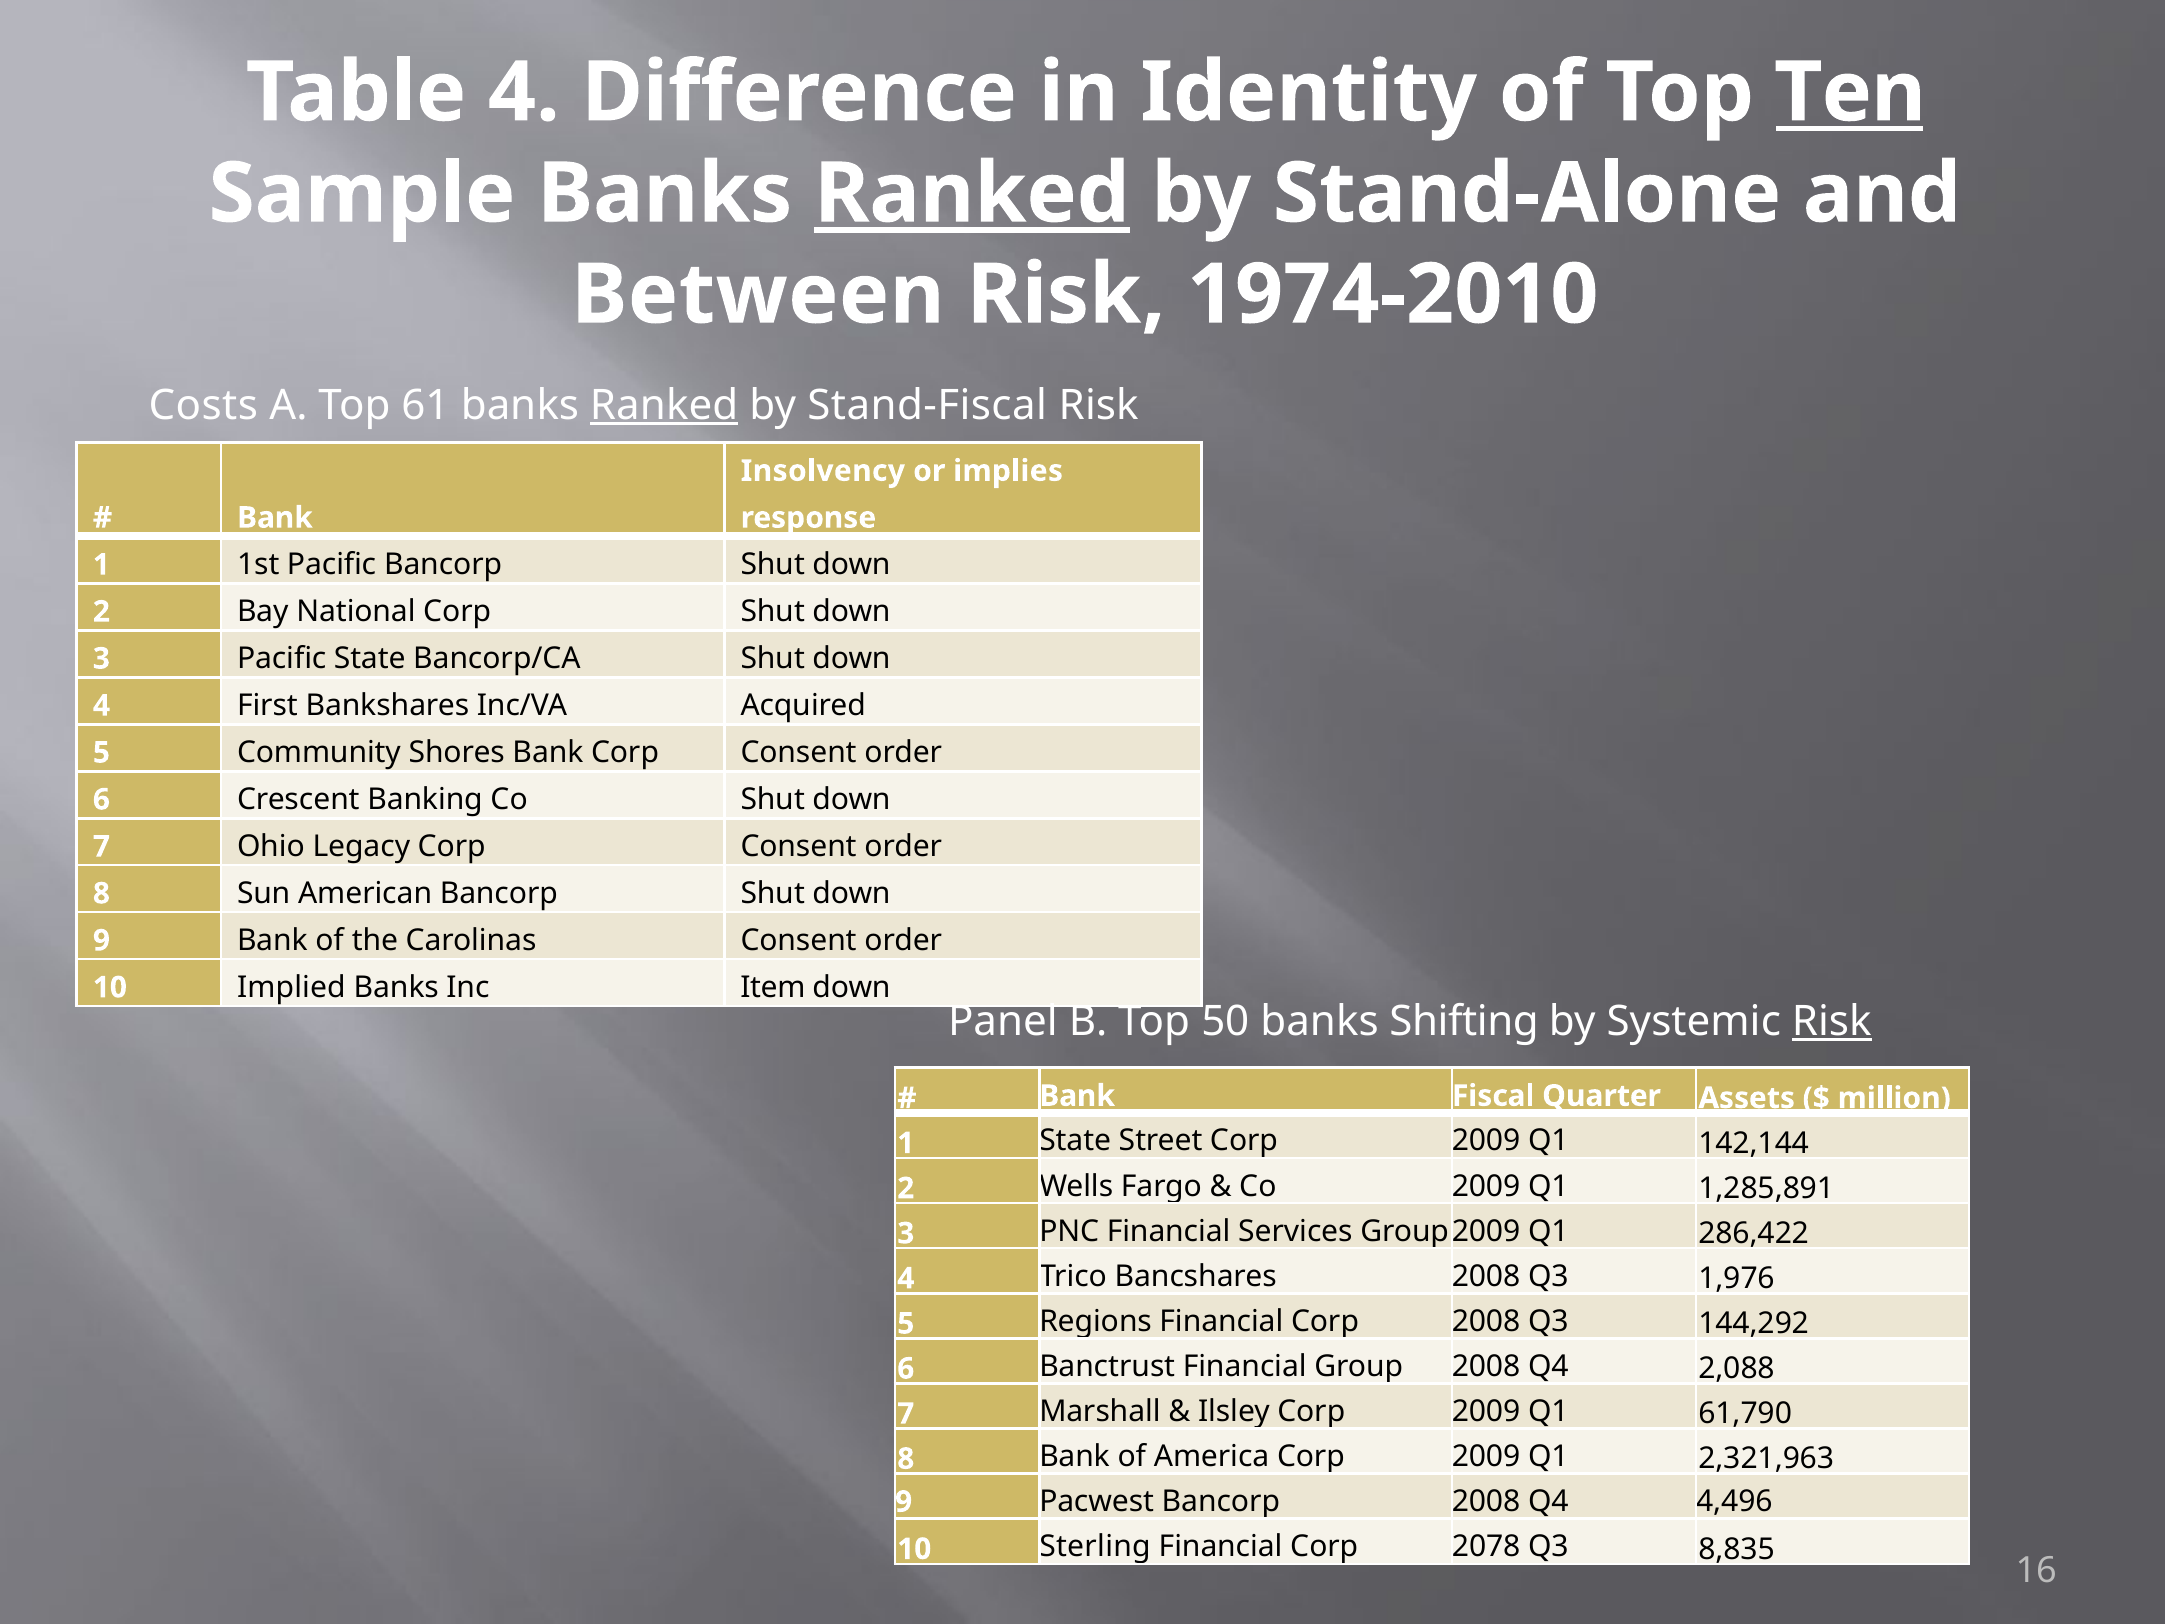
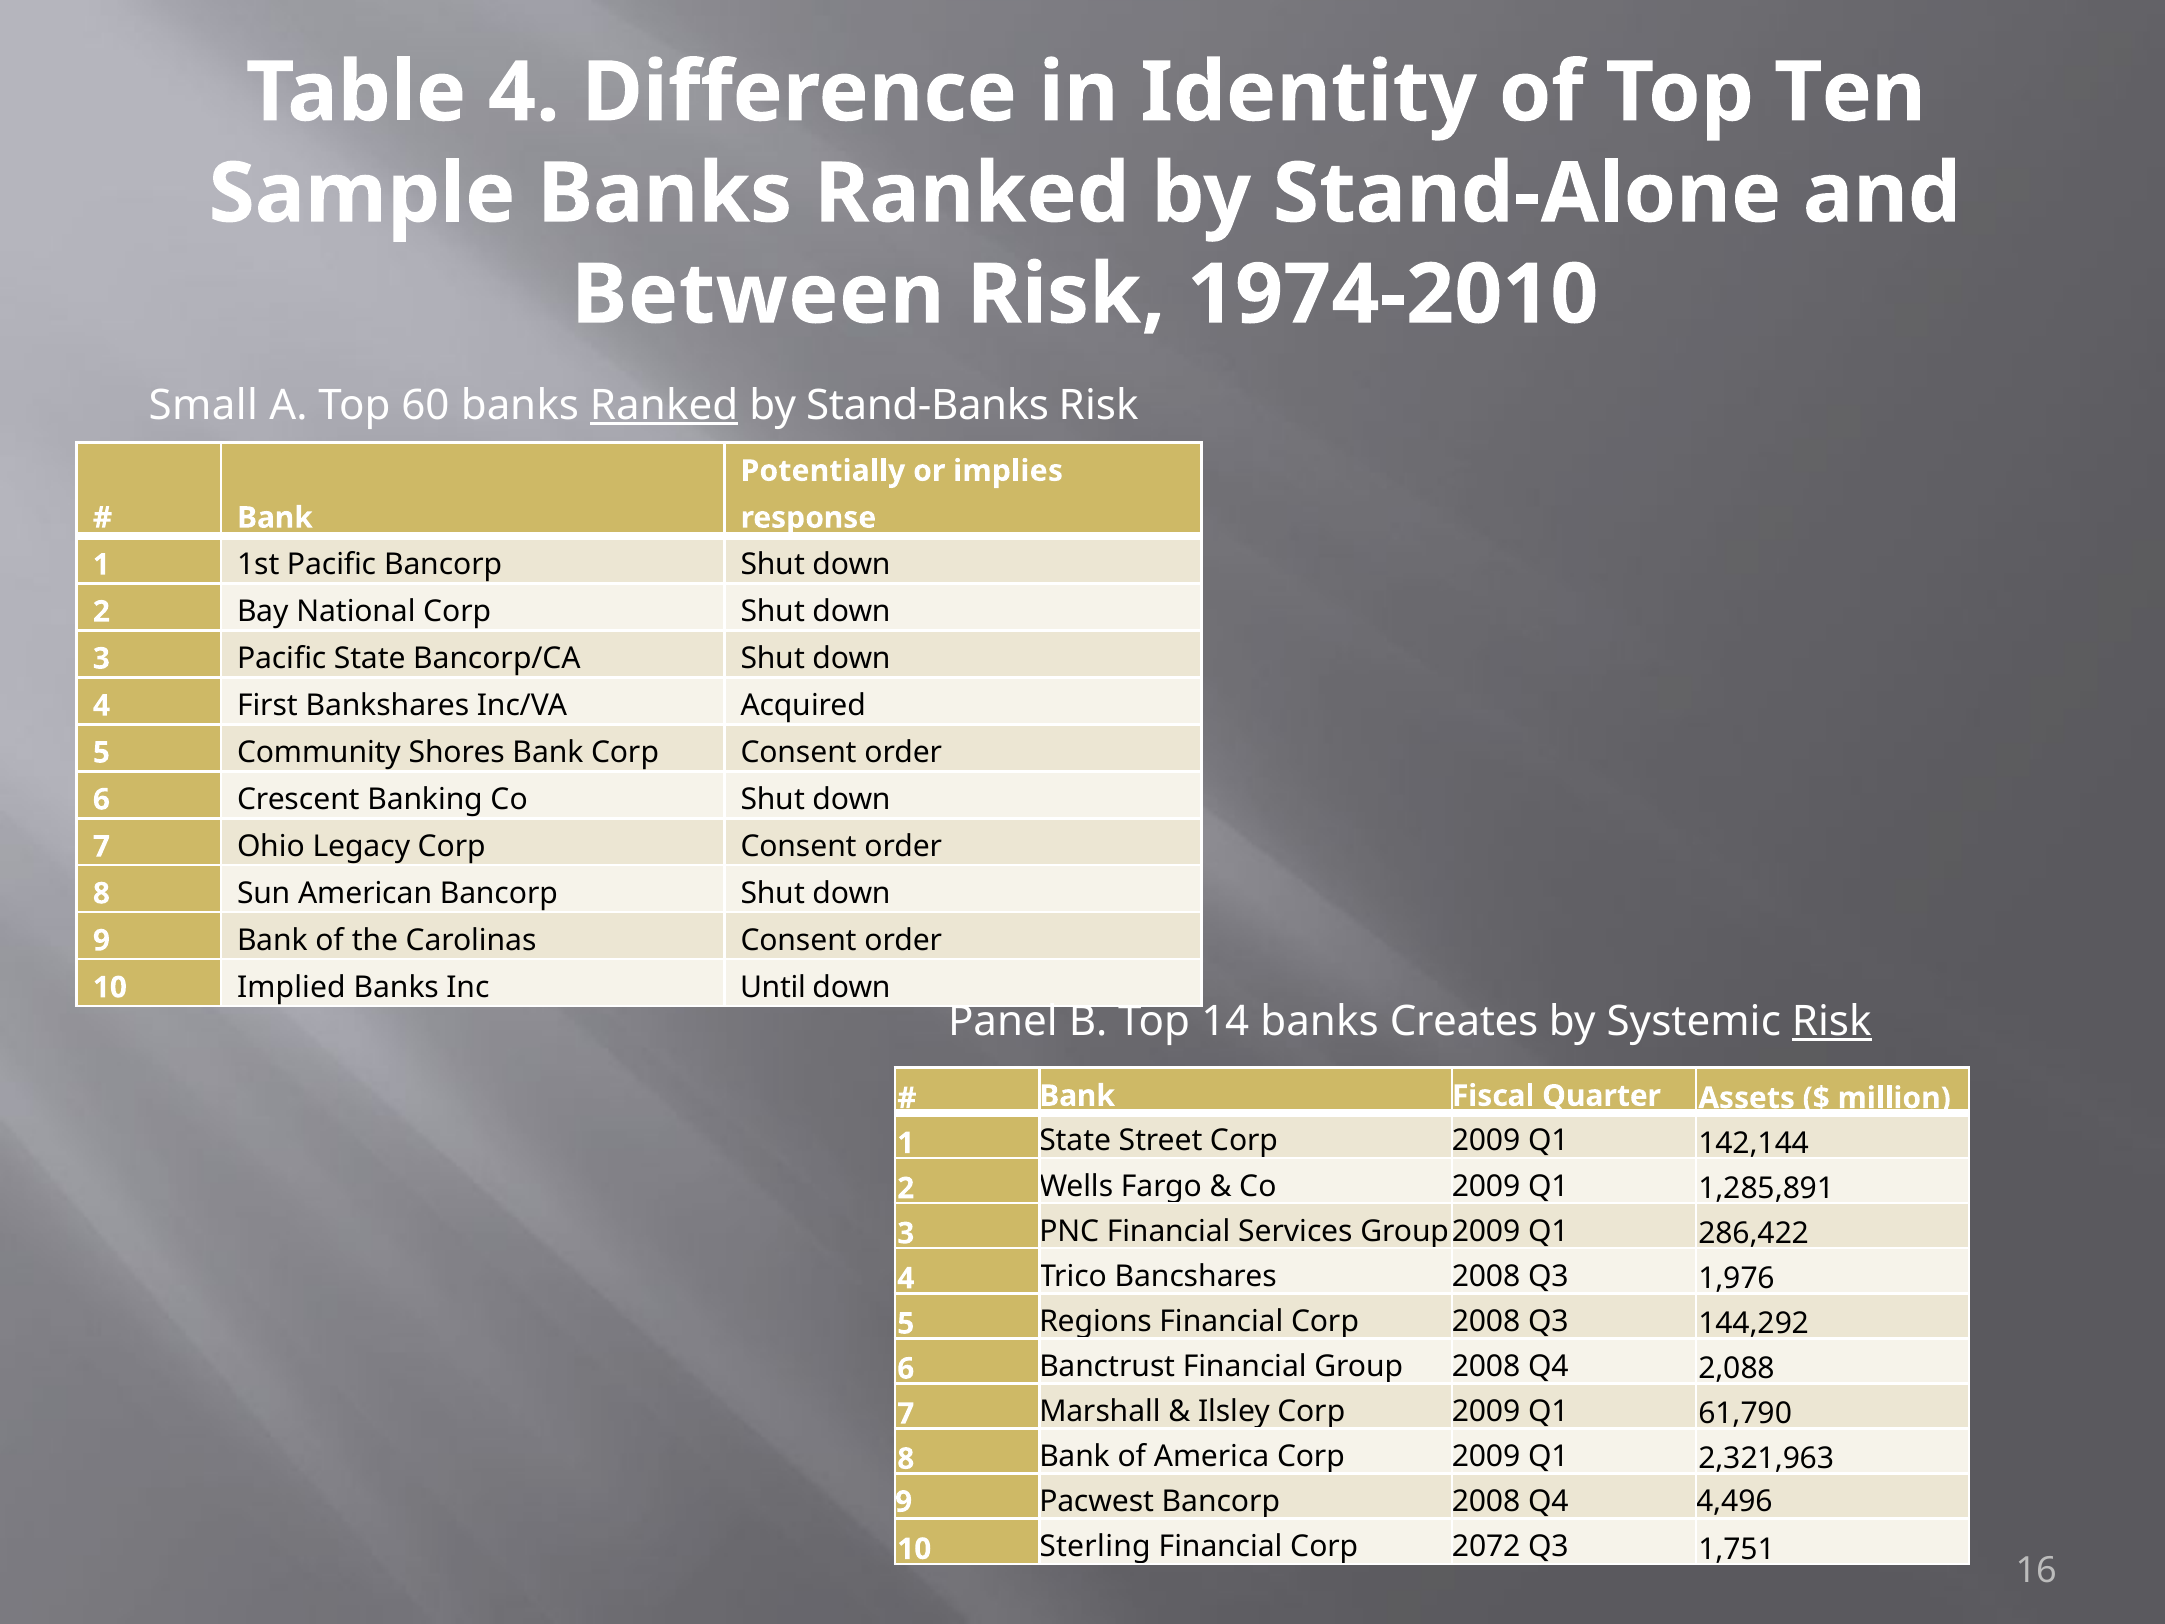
Ten underline: present -> none
Ranked at (972, 194) underline: present -> none
Costs: Costs -> Small
61: 61 -> 60
Stand-Fiscal: Stand-Fiscal -> Stand-Banks
Insolvency: Insolvency -> Potentially
Item: Item -> Until
50: 50 -> 14
Shifting: Shifting -> Creates
2078: 2078 -> 2072
8,835: 8,835 -> 1,751
